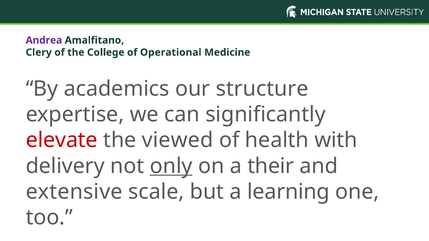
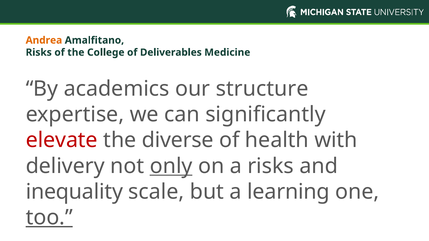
Andrea colour: purple -> orange
Clery at (39, 52): Clery -> Risks
Operational: Operational -> Deliverables
viewed: viewed -> diverse
a their: their -> risks
extensive: extensive -> inequality
too underline: none -> present
